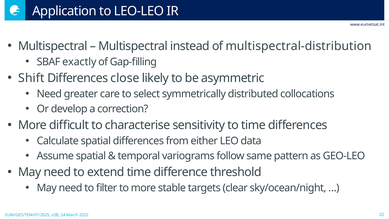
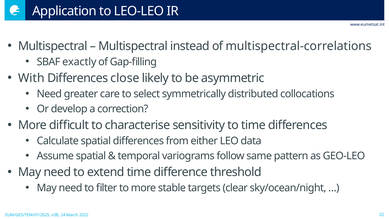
multispectral-distribution: multispectral-distribution -> multispectral-correlations
Shift: Shift -> With
